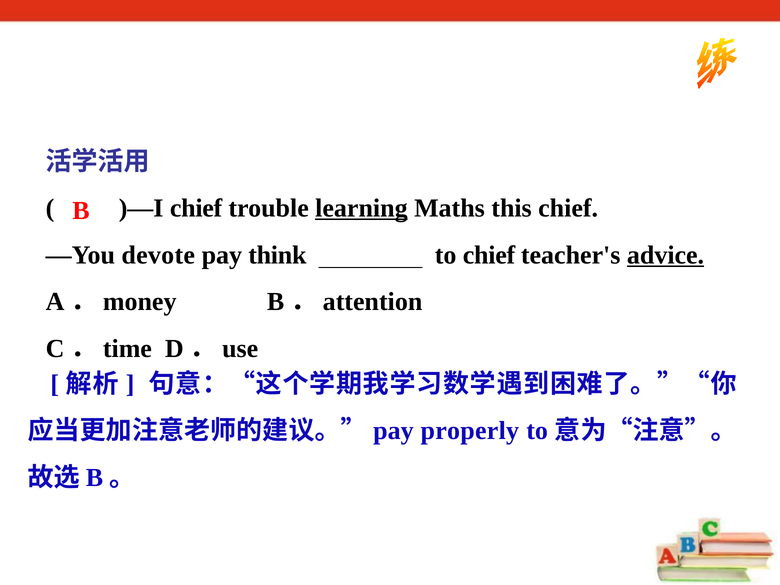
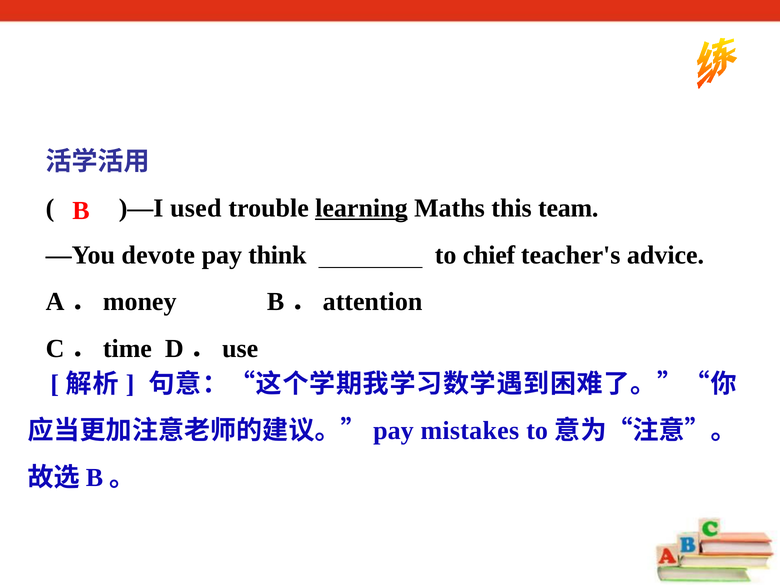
)—I chief: chief -> used
this chief: chief -> team
advice underline: present -> none
properly: properly -> mistakes
